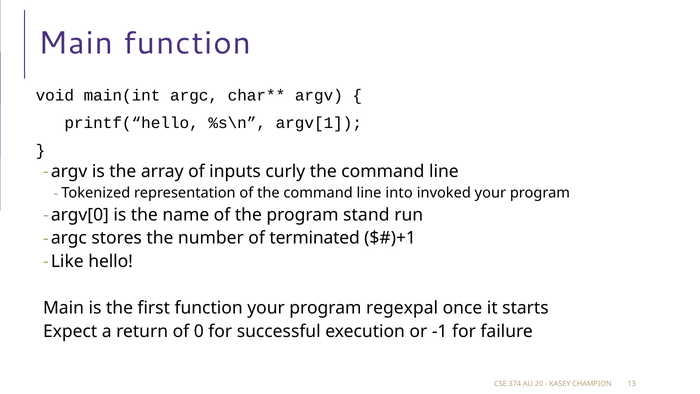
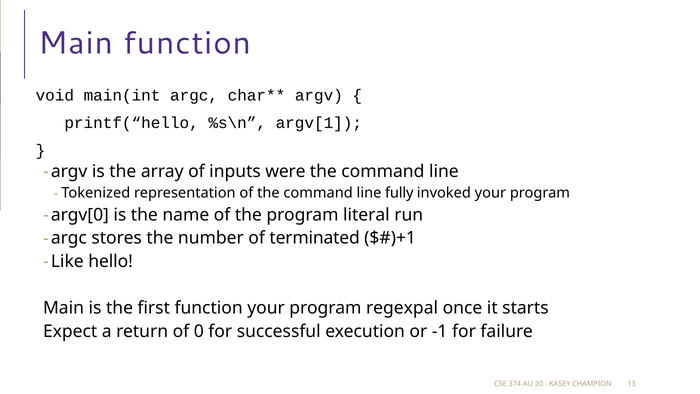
curly: curly -> were
into: into -> fully
stand: stand -> literal
